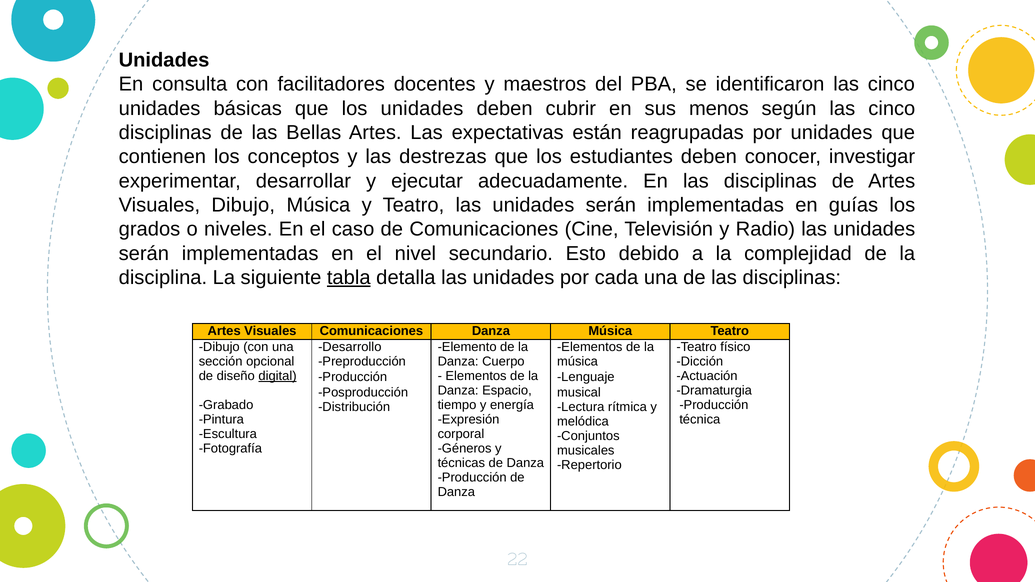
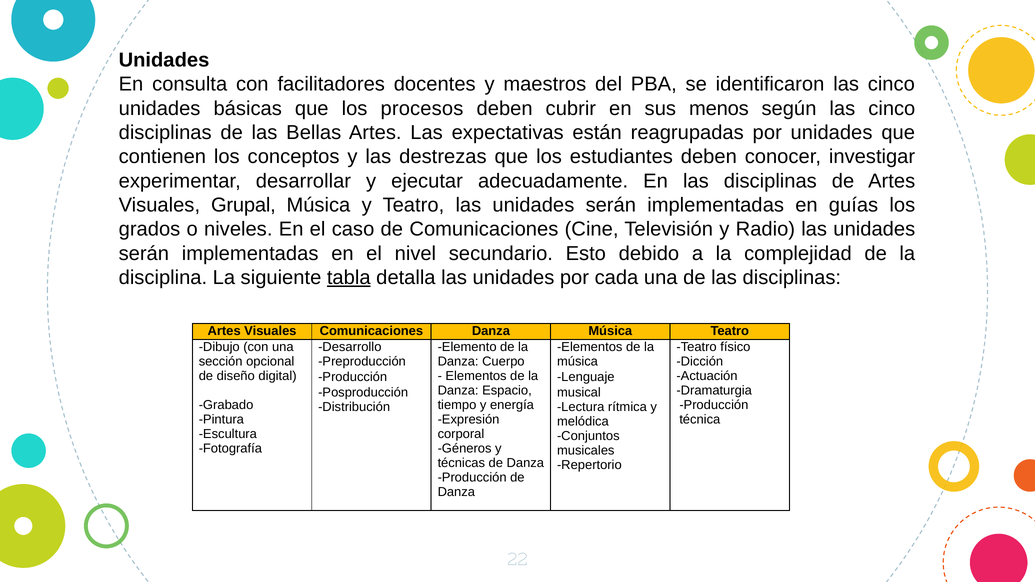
los unidades: unidades -> procesos
Visuales Dibujo: Dibujo -> Grupal
digital underline: present -> none
